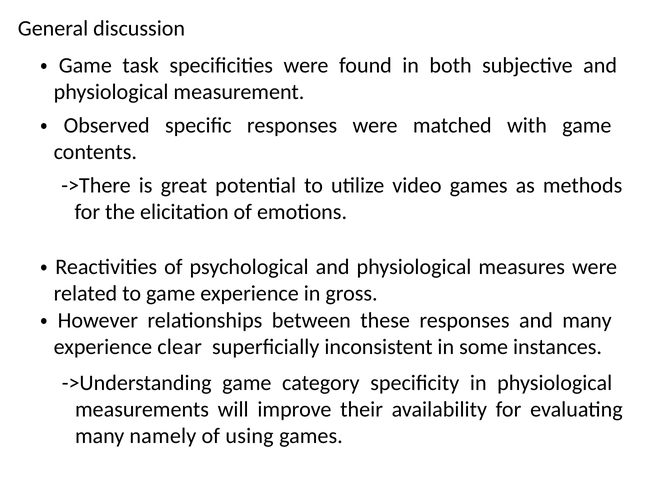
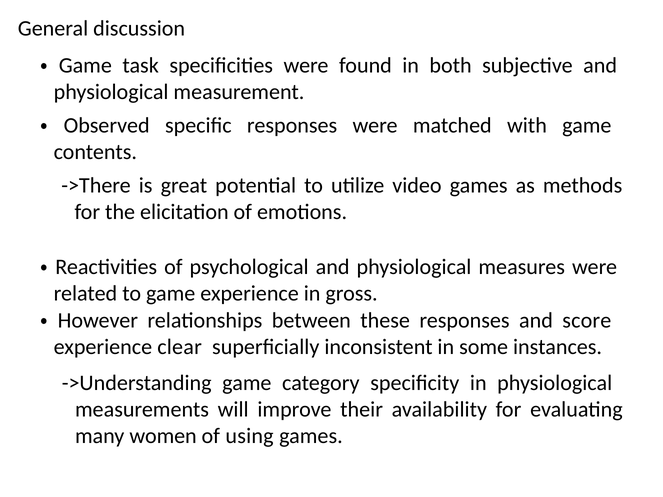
and many: many -> score
namely: namely -> women
